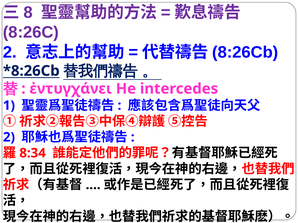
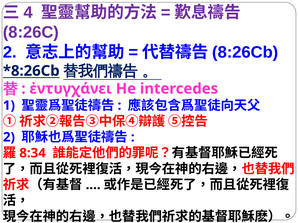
8: 8 -> 4
